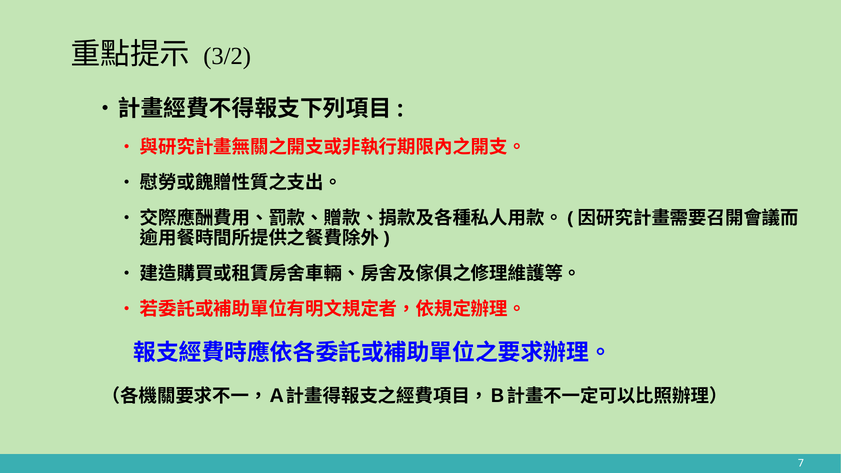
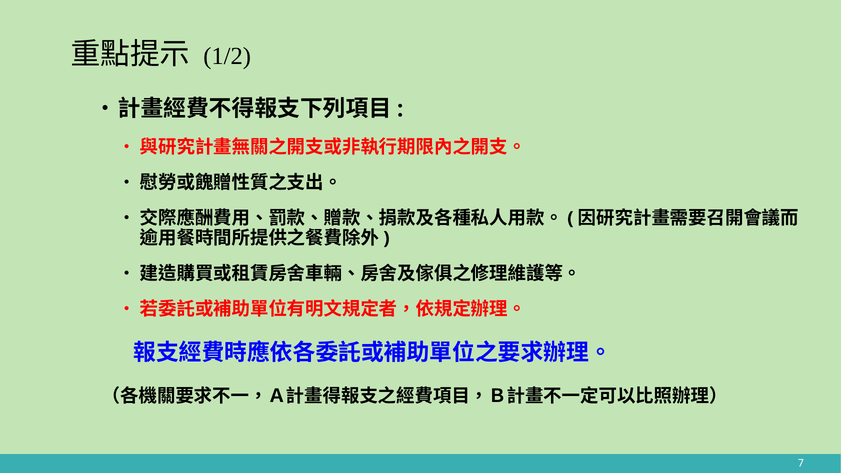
3/2: 3/2 -> 1/2
